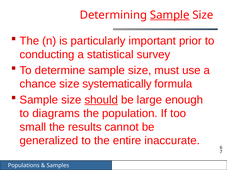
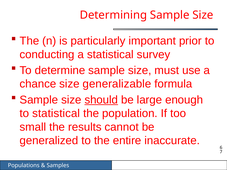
Sample at (170, 15) underline: present -> none
systematically: systematically -> generalizable
to diagrams: diagrams -> statistical
